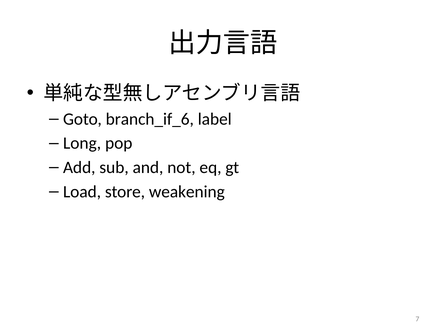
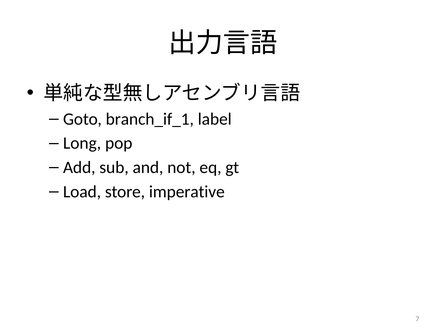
branch_if_6: branch_if_6 -> branch_if_1
weakening: weakening -> imperative
